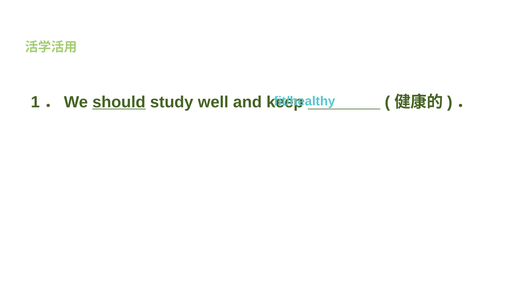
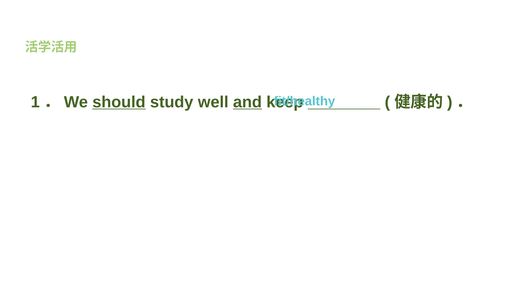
and underline: none -> present
